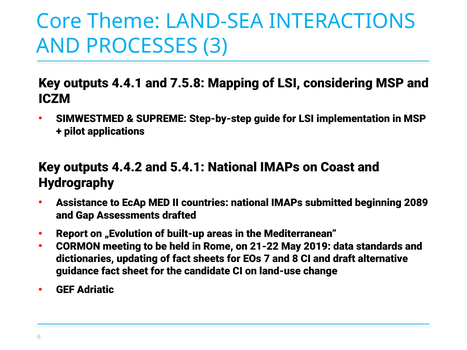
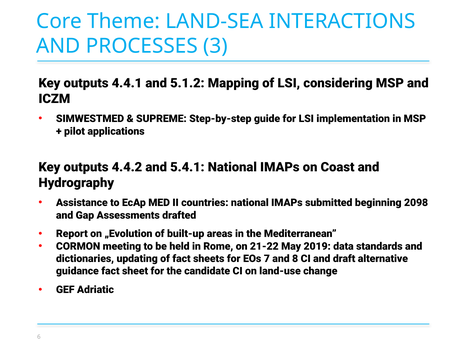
7.5.8: 7.5.8 -> 5.1.2
2089: 2089 -> 2098
